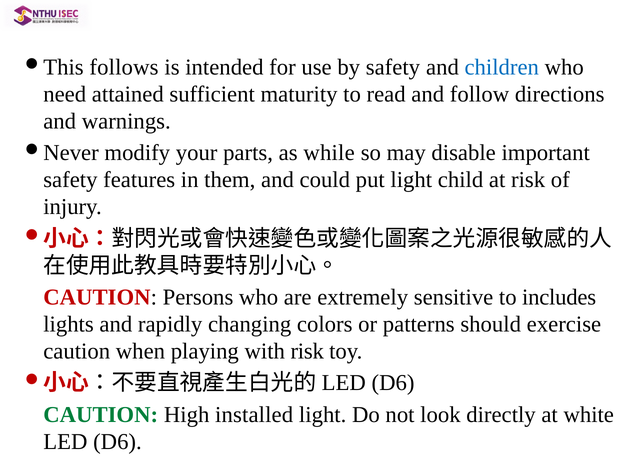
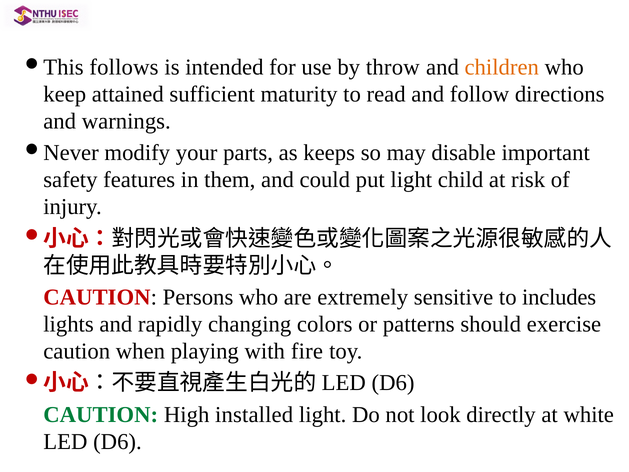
by safety: safety -> throw
children colour: blue -> orange
need: need -> keep
while: while -> keeps
with risk: risk -> fire
